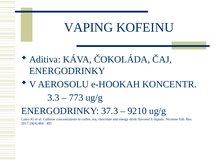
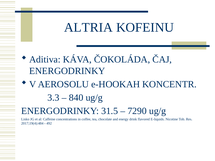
VAPING: VAPING -> ALTRIA
773: 773 -> 840
37.3: 37.3 -> 31.5
9210: 9210 -> 7290
